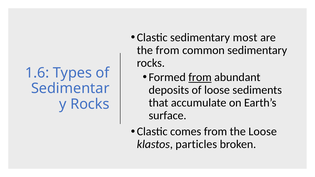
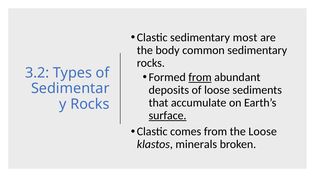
the from: from -> body
1.6: 1.6 -> 3.2
surface underline: none -> present
particles: particles -> minerals
